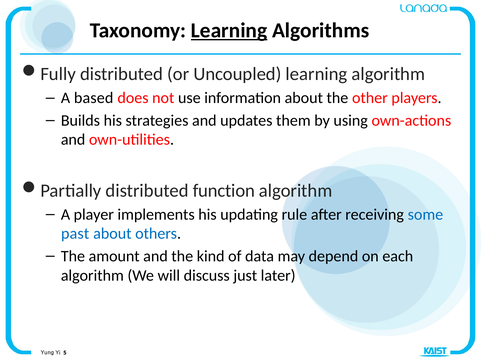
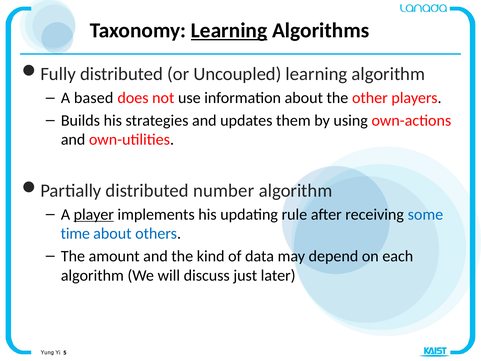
function: function -> number
player underline: none -> present
past: past -> time
